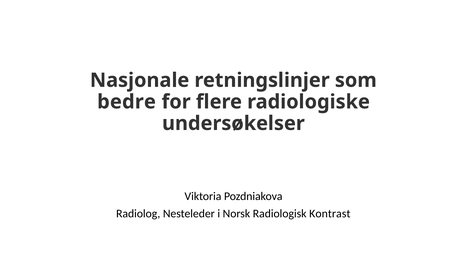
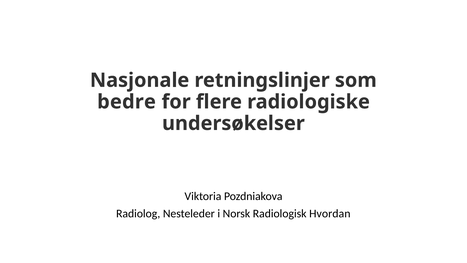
Kontrast: Kontrast -> Hvordan
